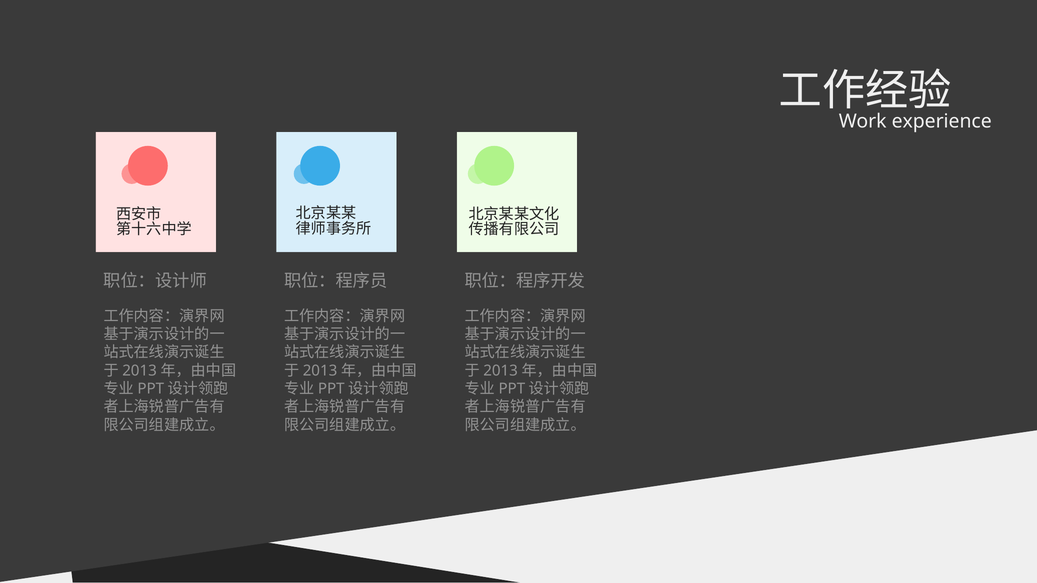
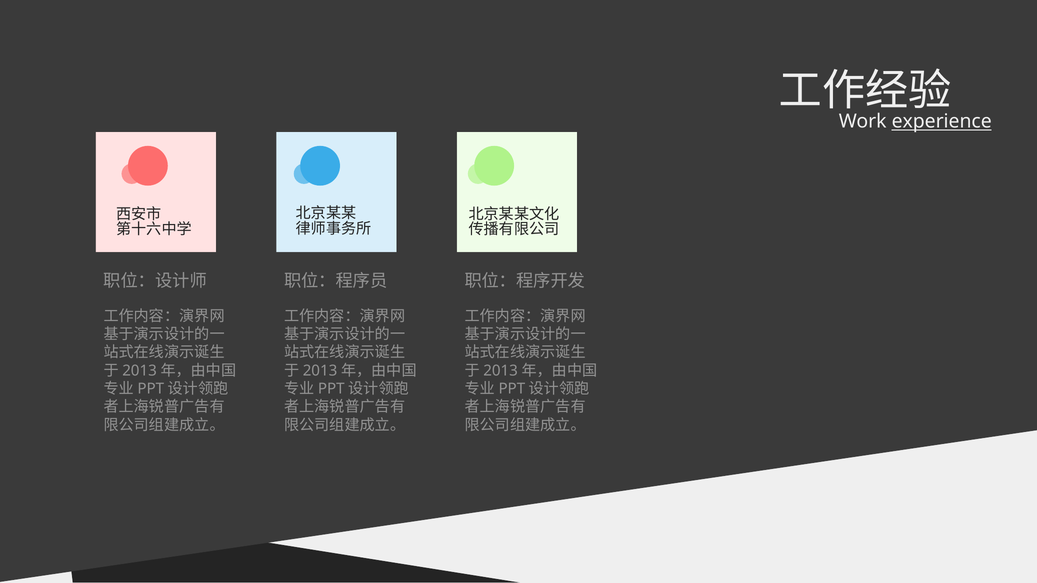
experience underline: none -> present
